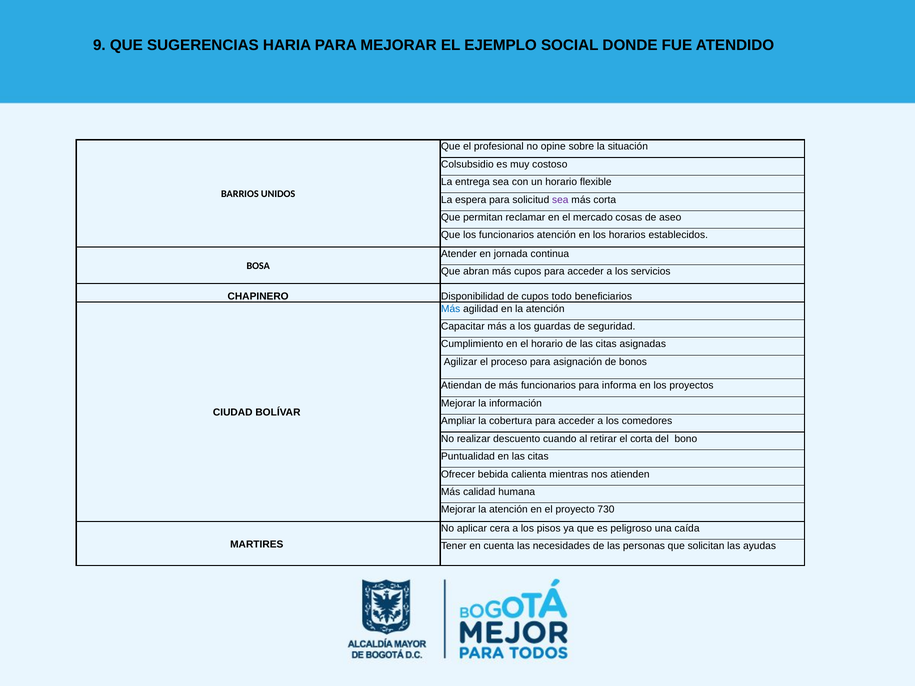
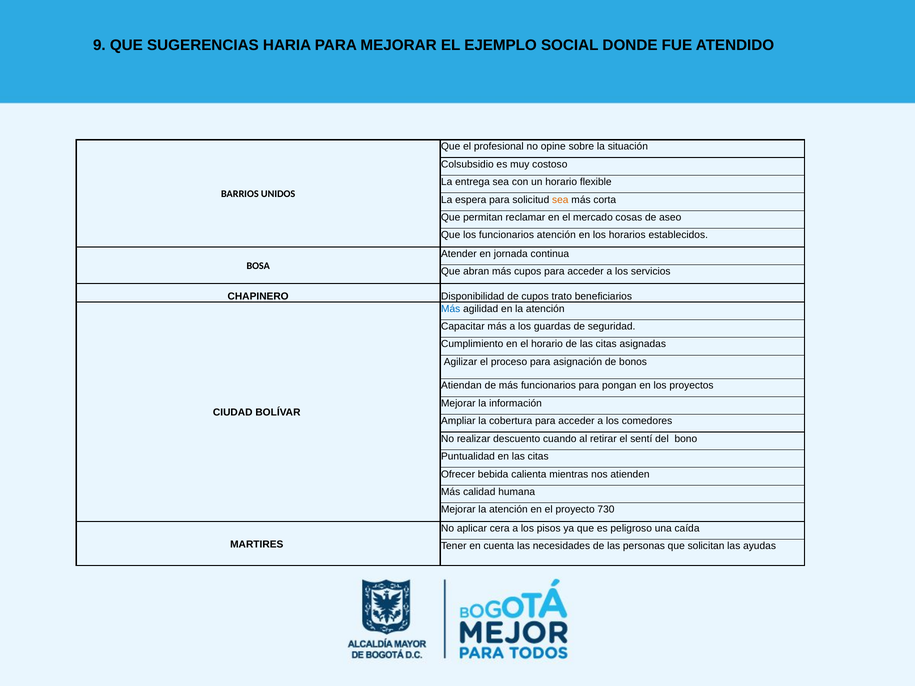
sea at (560, 200) colour: purple -> orange
todo: todo -> trato
informa: informa -> pongan
el corta: corta -> sentí
